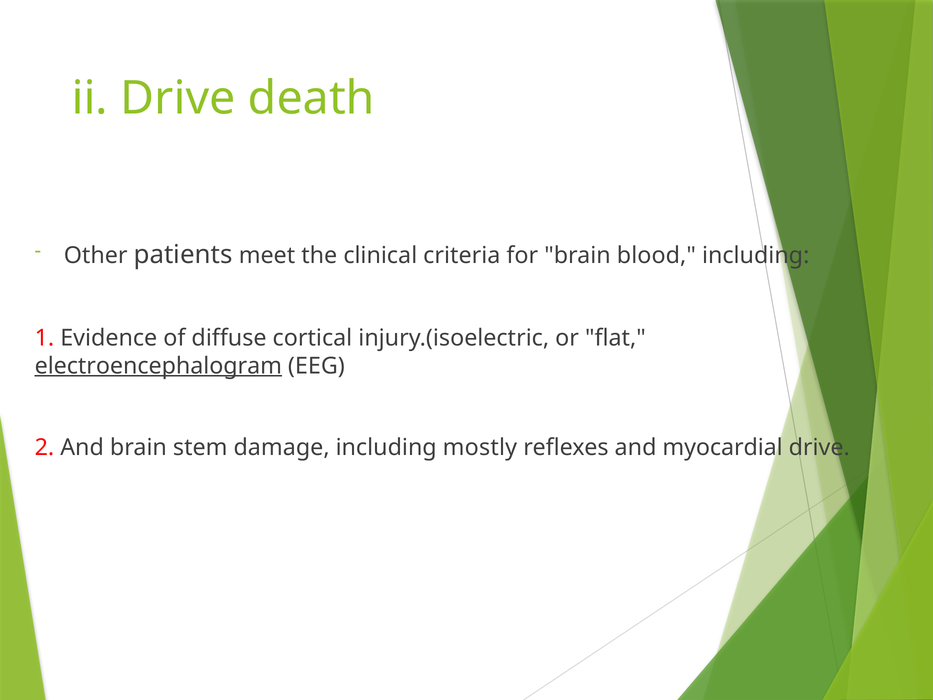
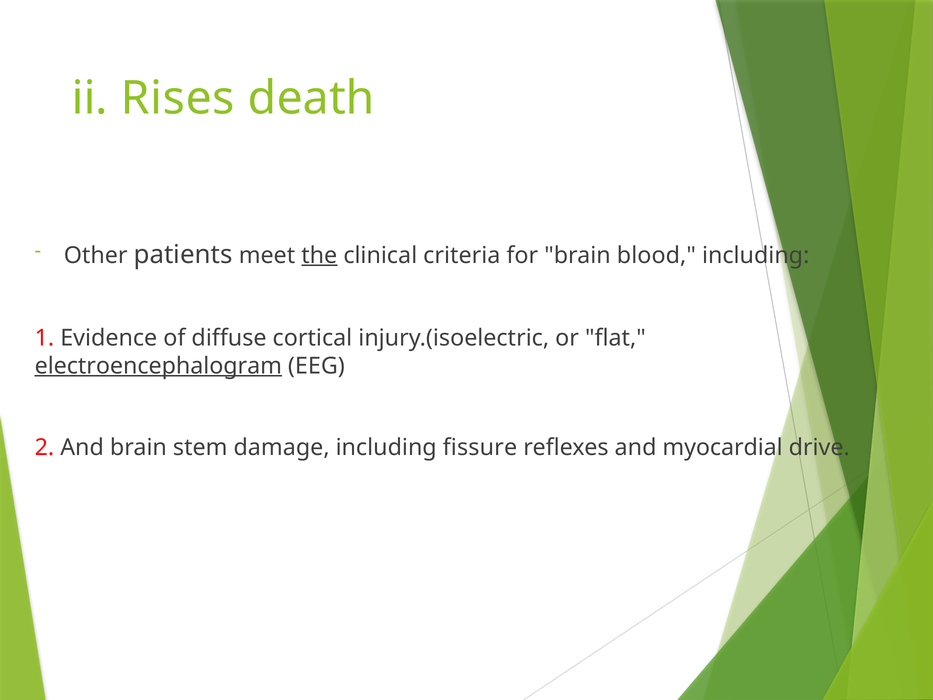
ii Drive: Drive -> Rises
the underline: none -> present
mostly: mostly -> fissure
